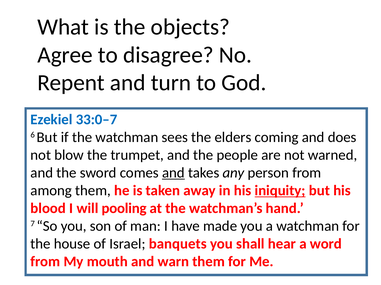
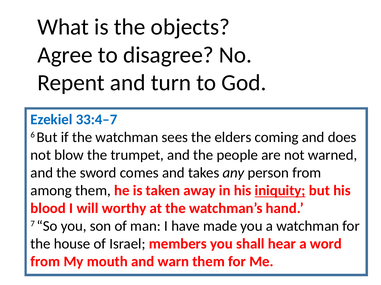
33:0–7: 33:0–7 -> 33:4–7
and at (173, 173) underline: present -> none
pooling: pooling -> worthy
banquets: banquets -> members
